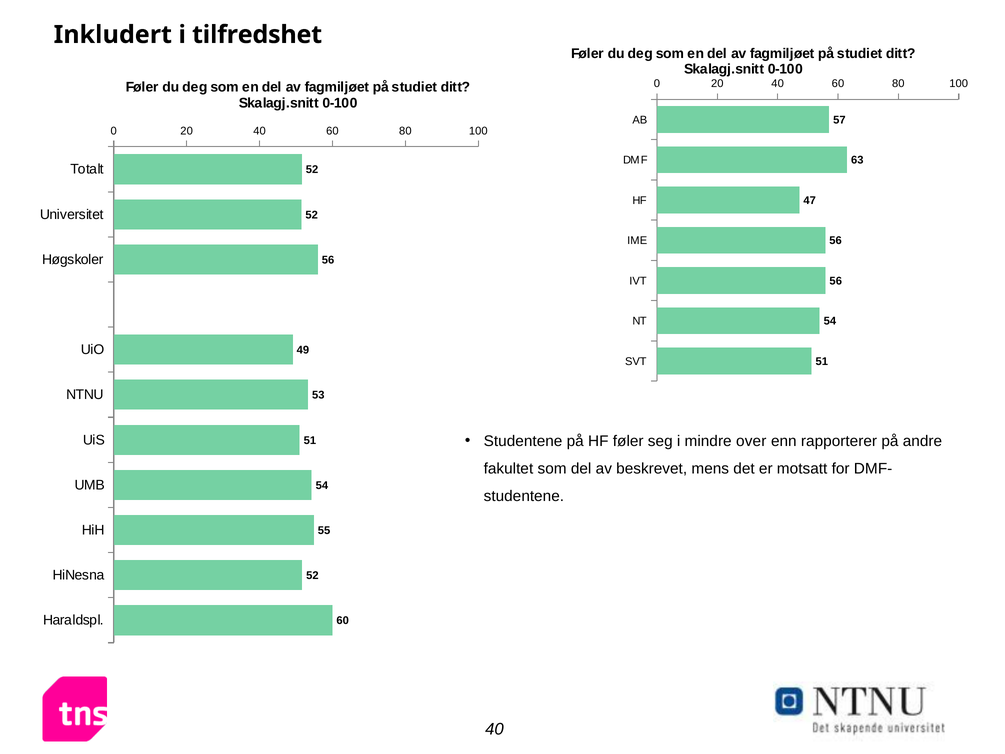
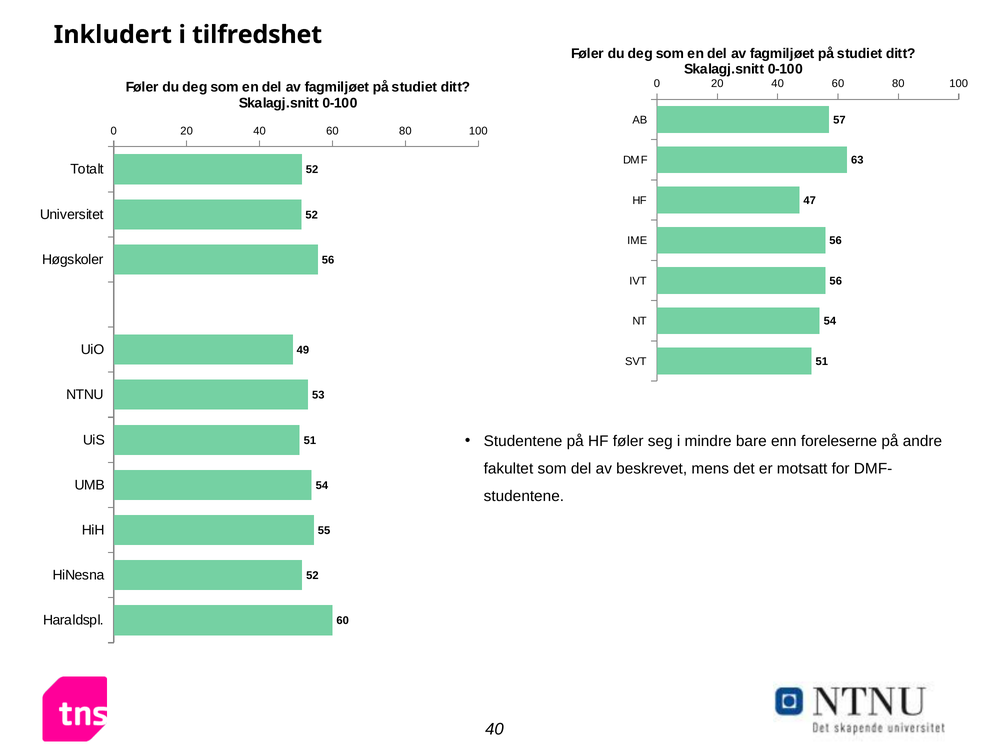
over: over -> bare
rapporterer: rapporterer -> foreleserne
